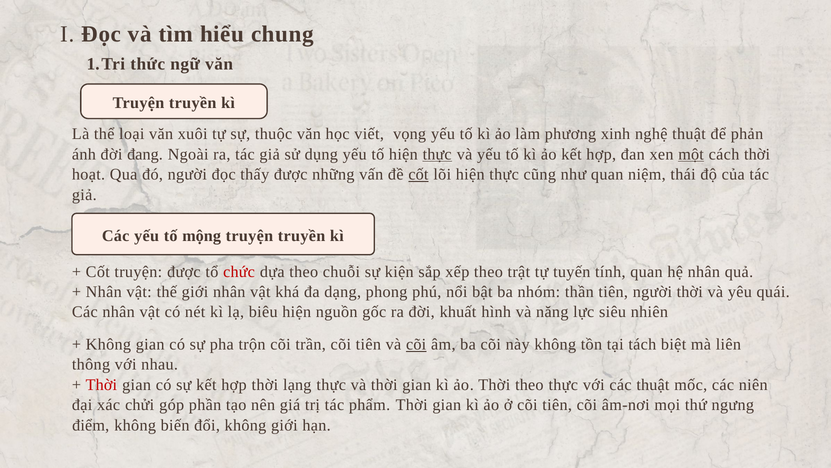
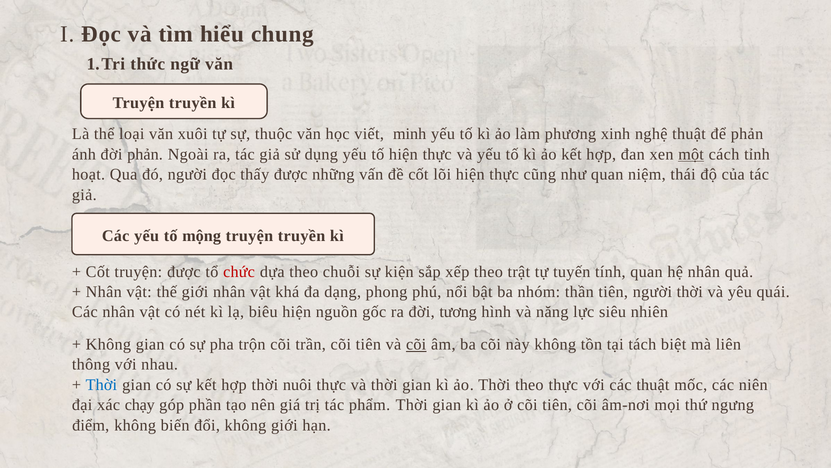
vọng: vọng -> minh
đời đang: đang -> phản
thực at (437, 154) underline: present -> none
cách thời: thời -> tỉnh
cốt at (418, 174) underline: present -> none
khuất: khuất -> tương
Thời at (101, 384) colour: red -> blue
lạng: lạng -> nuôi
chửi: chửi -> chạy
